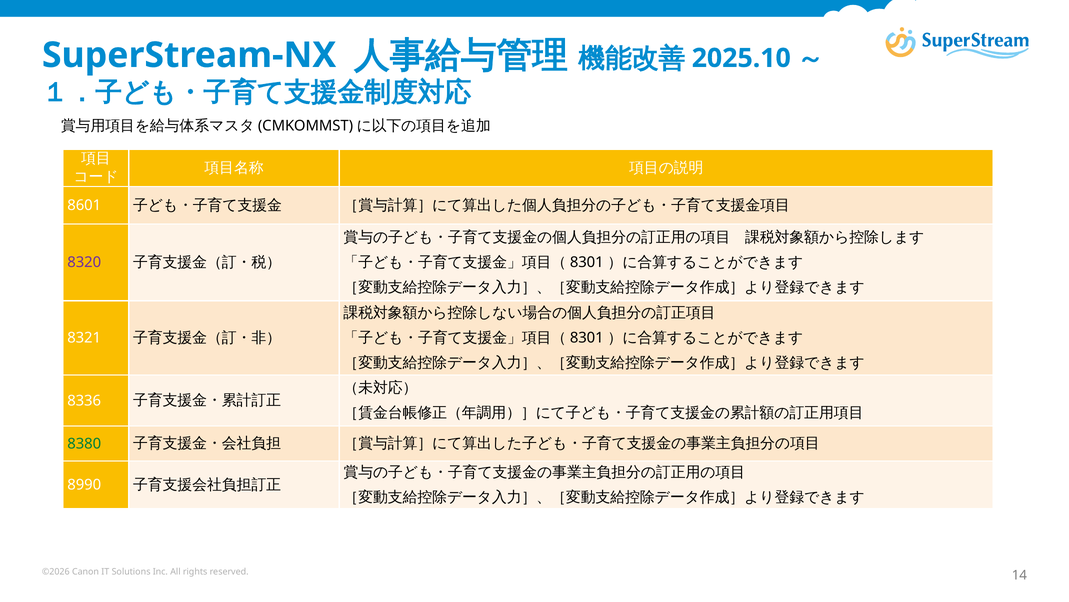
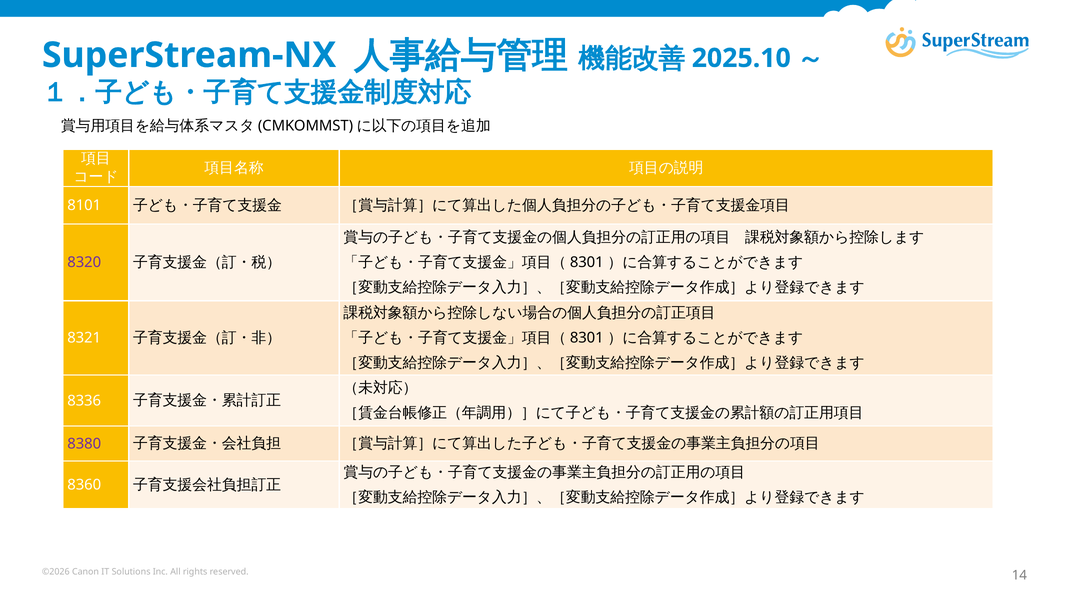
8601: 8601 -> 8101
8380 colour: green -> purple
8990: 8990 -> 8360
